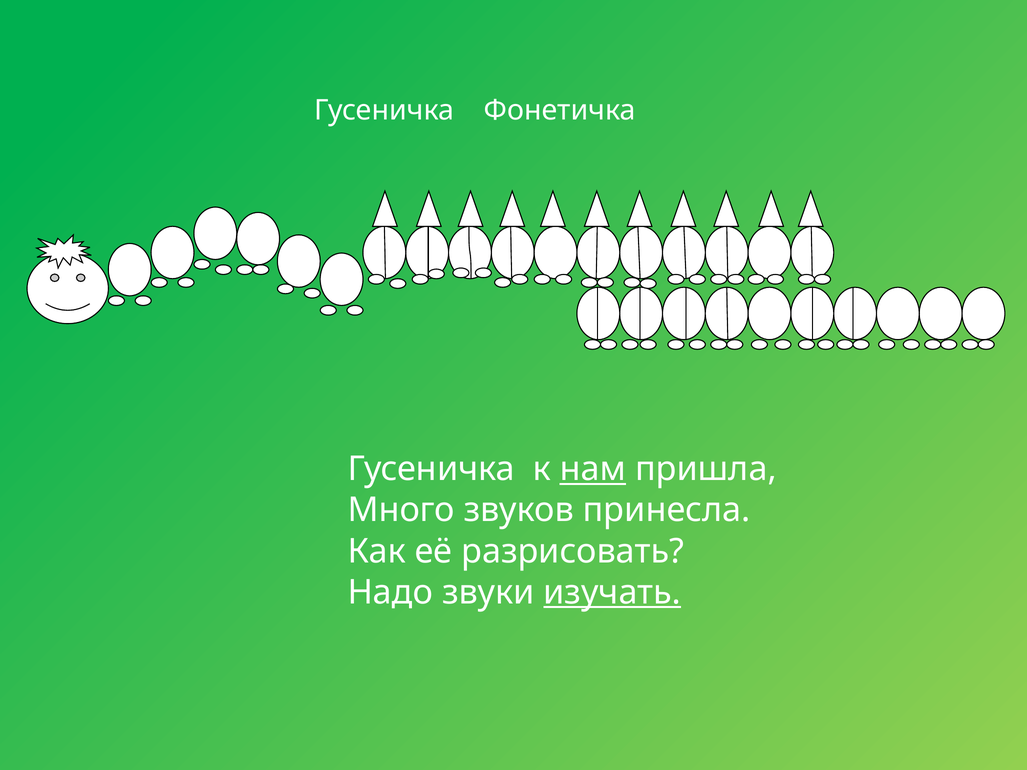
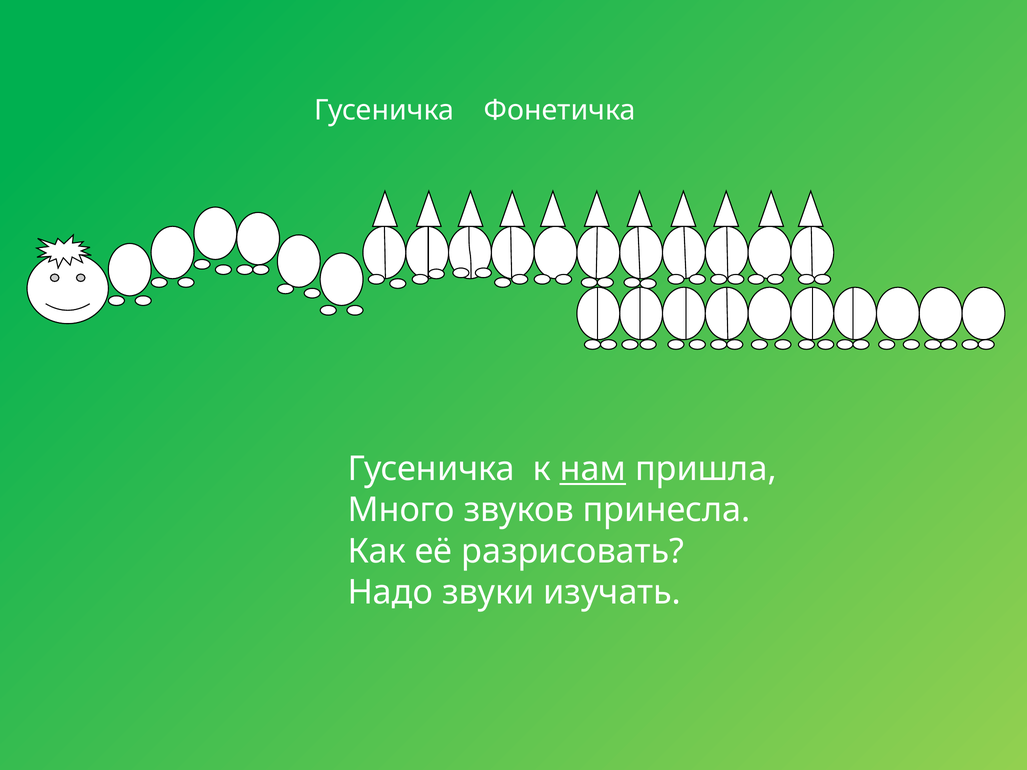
изучать underline: present -> none
